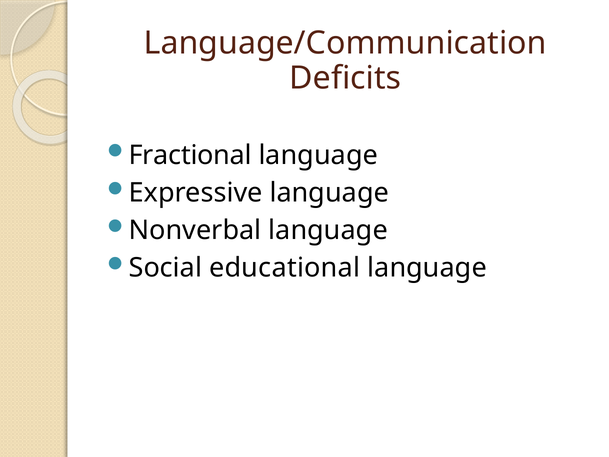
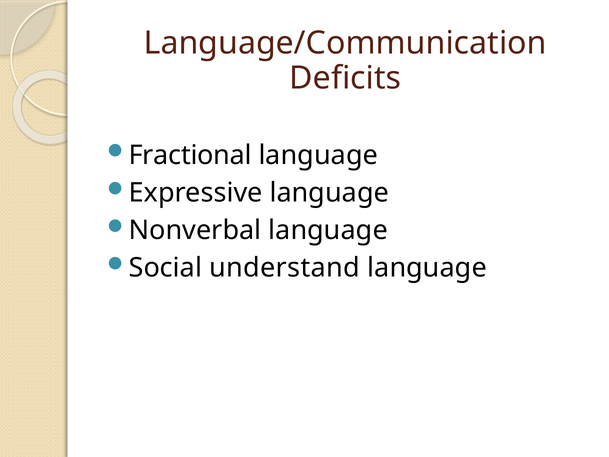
educational: educational -> understand
